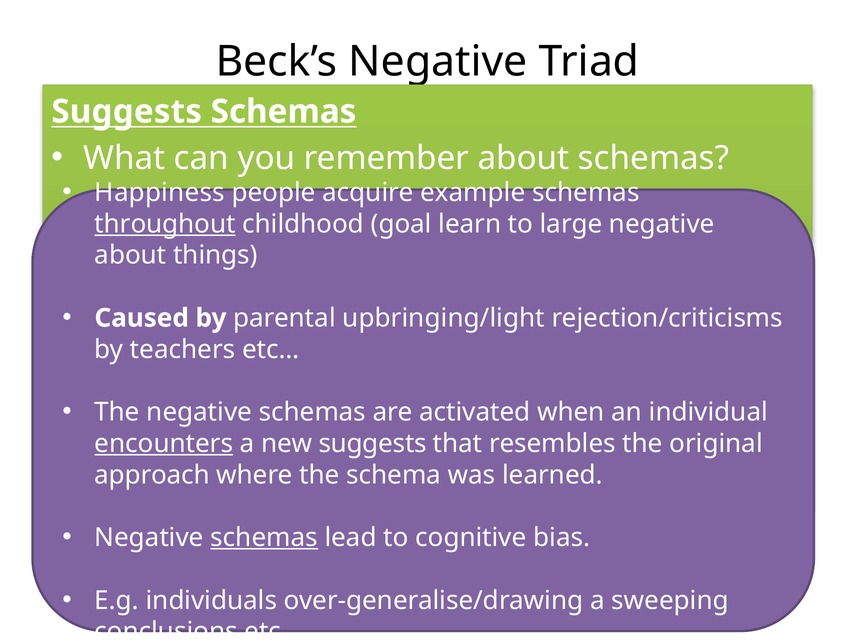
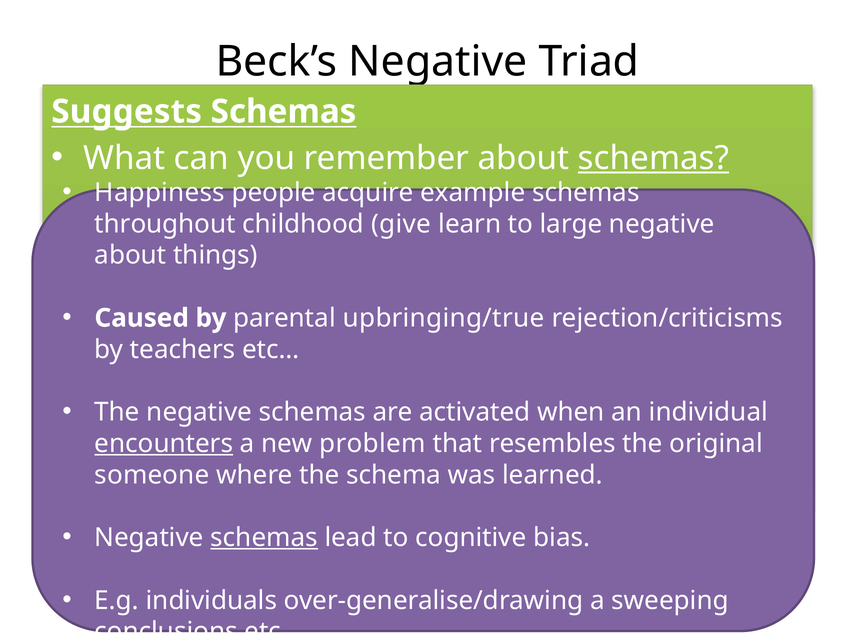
schemas at (654, 158) underline: none -> present
throughout underline: present -> none
goal: goal -> give
upbringing/light: upbringing/light -> upbringing/true
new suggests: suggests -> problem
approach: approach -> someone
